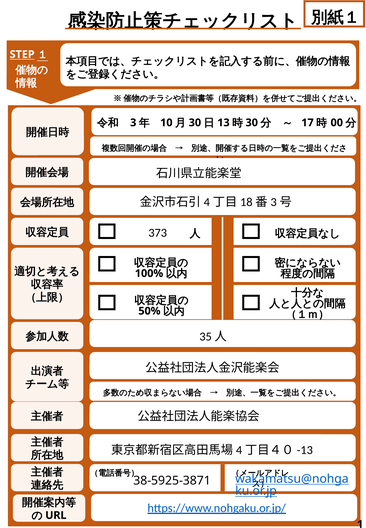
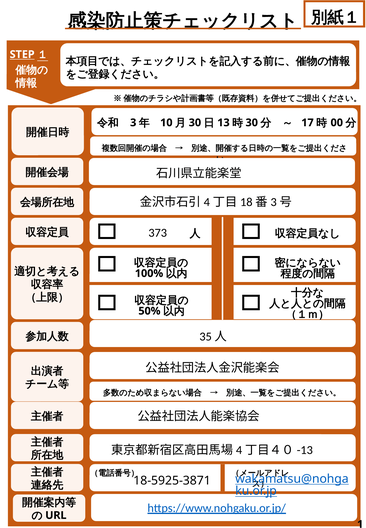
38-5925-3871: 38-5925-3871 -> 18-5925-3871
